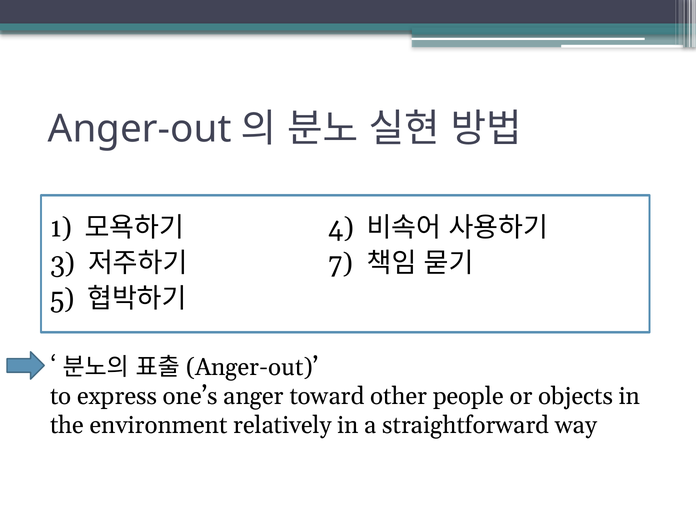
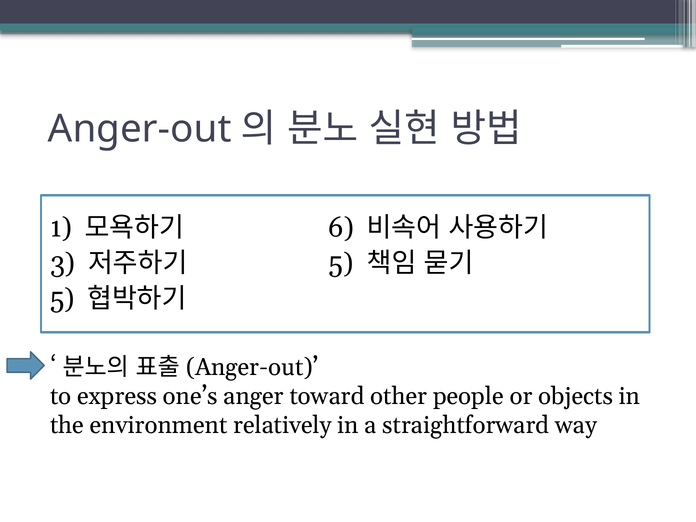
4: 4 -> 6
7 at (341, 263): 7 -> 5
